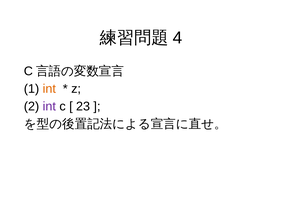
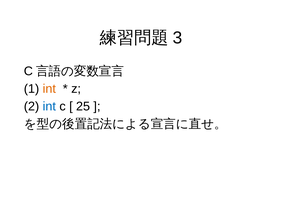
4: 4 -> 3
int at (49, 106) colour: purple -> blue
23: 23 -> 25
